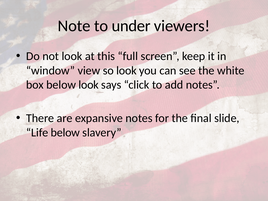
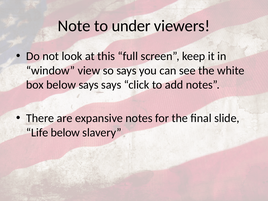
so look: look -> says
below look: look -> says
